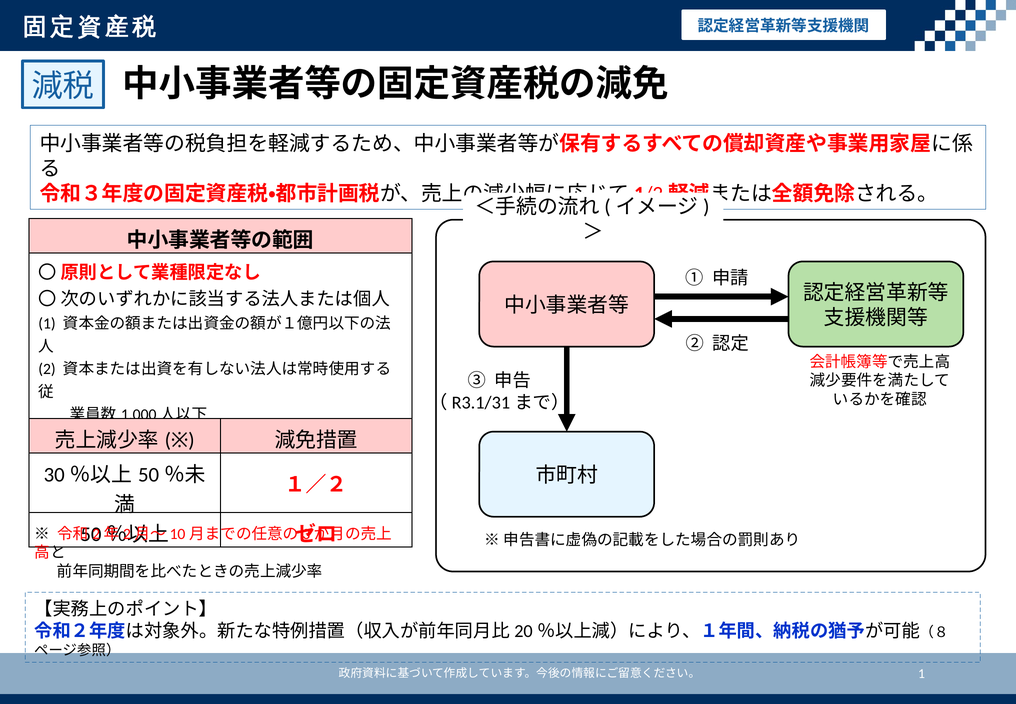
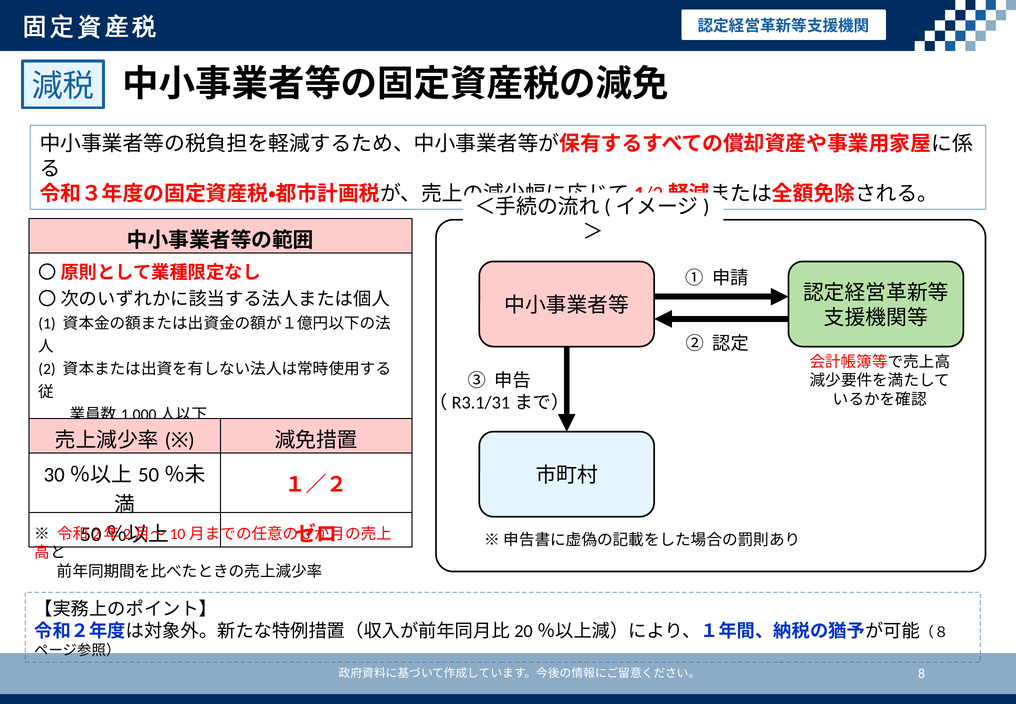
1 at (922, 673): 1 -> 8
